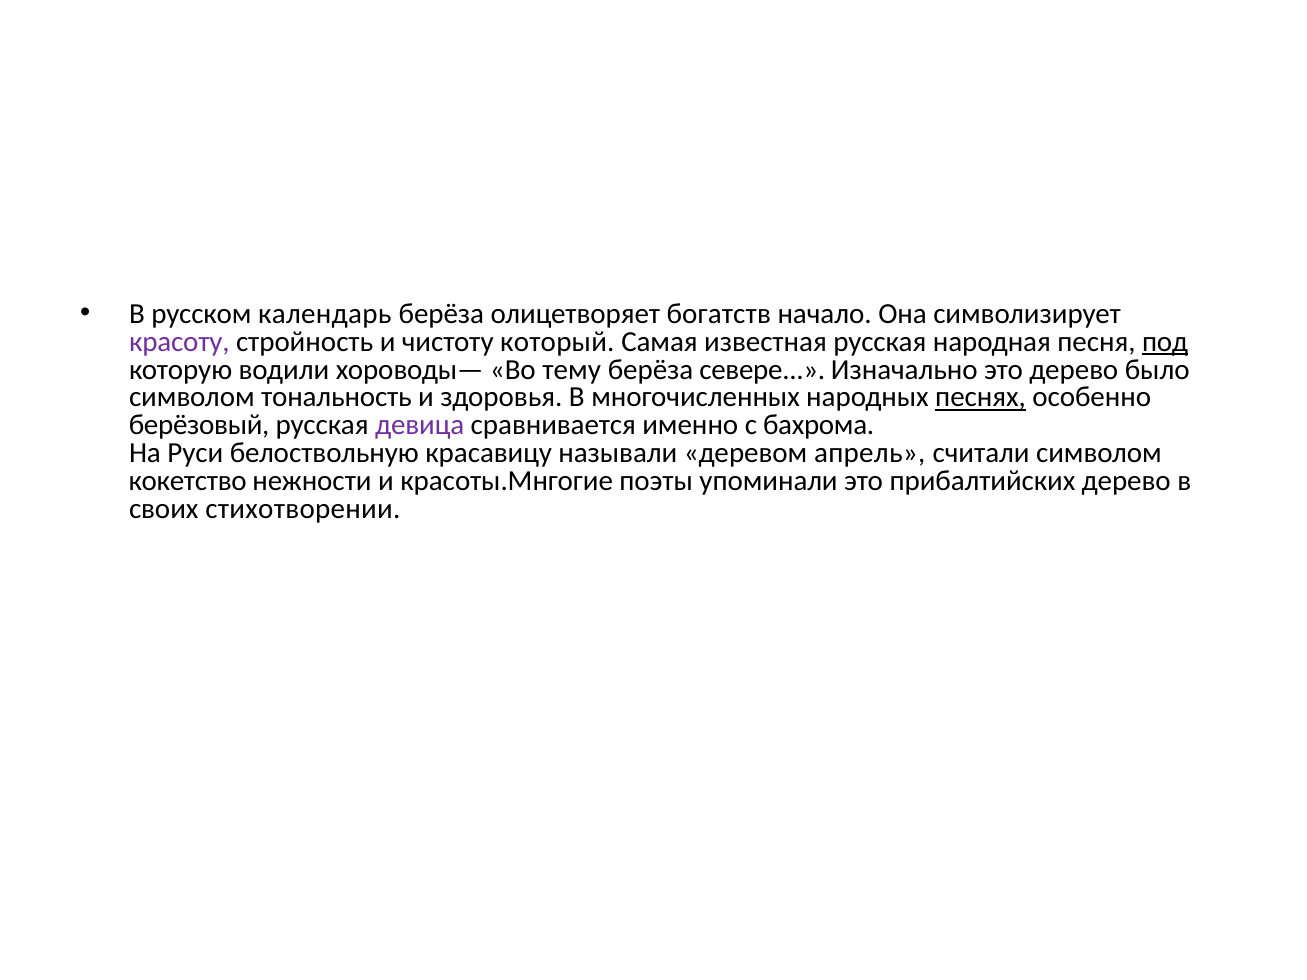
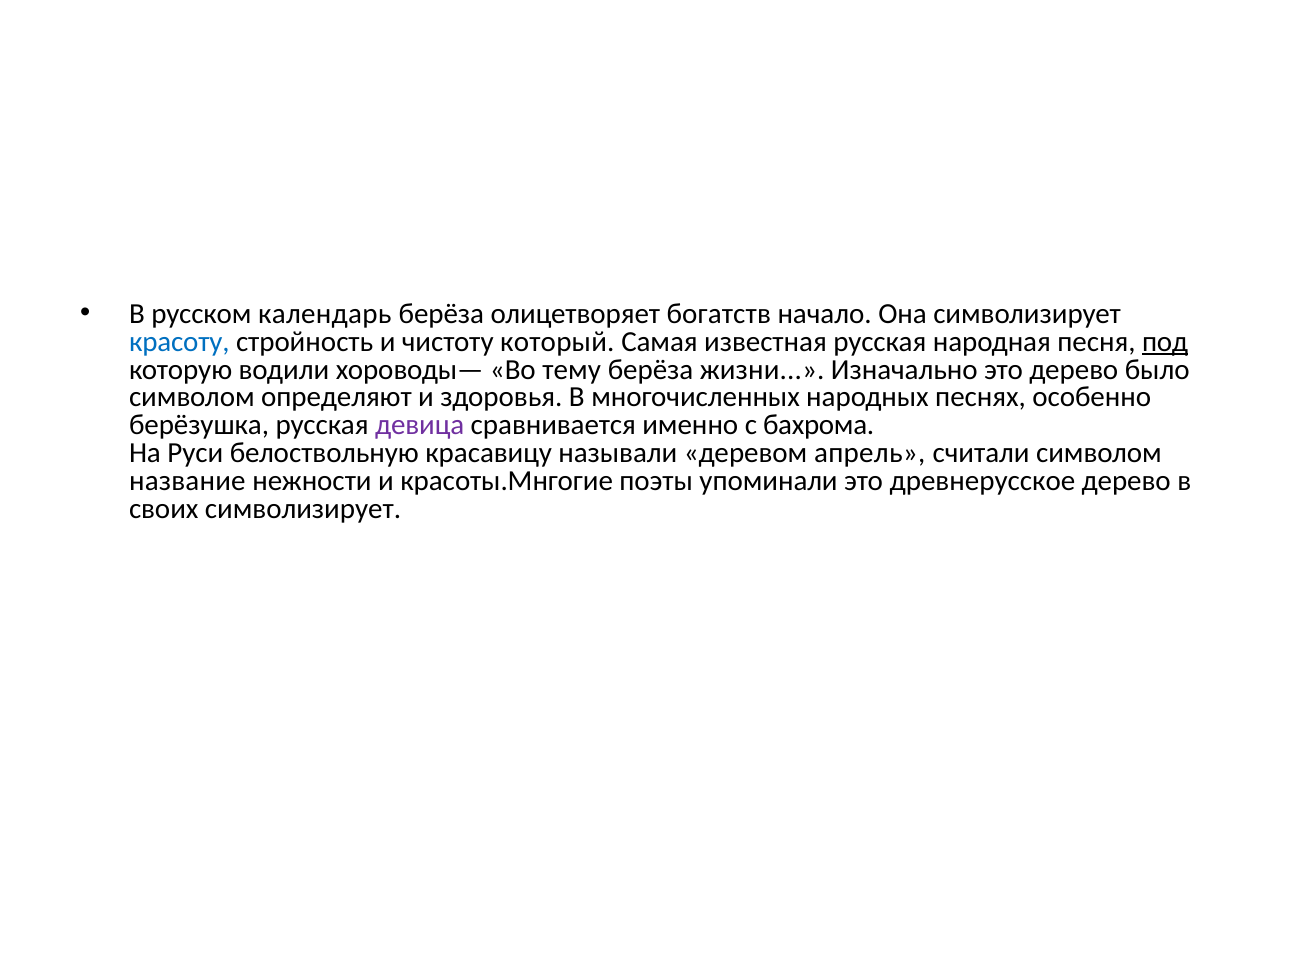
красоту colour: purple -> blue
севере: севере -> жизни
тональность: тональность -> определяют
песнях underline: present -> none
берёзовый: берёзовый -> берёзушка
кокетство: кокетство -> название
прибалтийских: прибалтийских -> древнерусское
своих стихотворении: стихотворении -> символизирует
